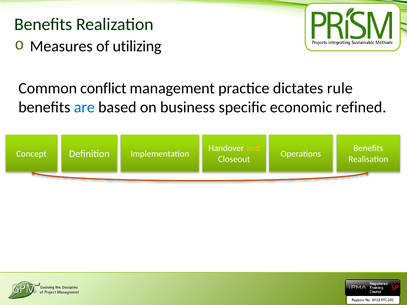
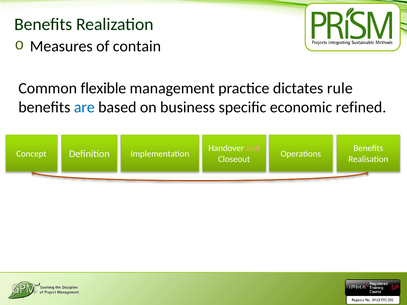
utilizing: utilizing -> contain
conflict: conflict -> flexible
and colour: yellow -> pink
